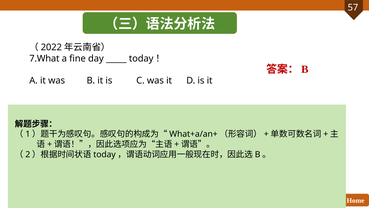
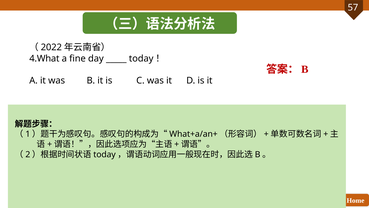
7.What: 7.What -> 4.What
